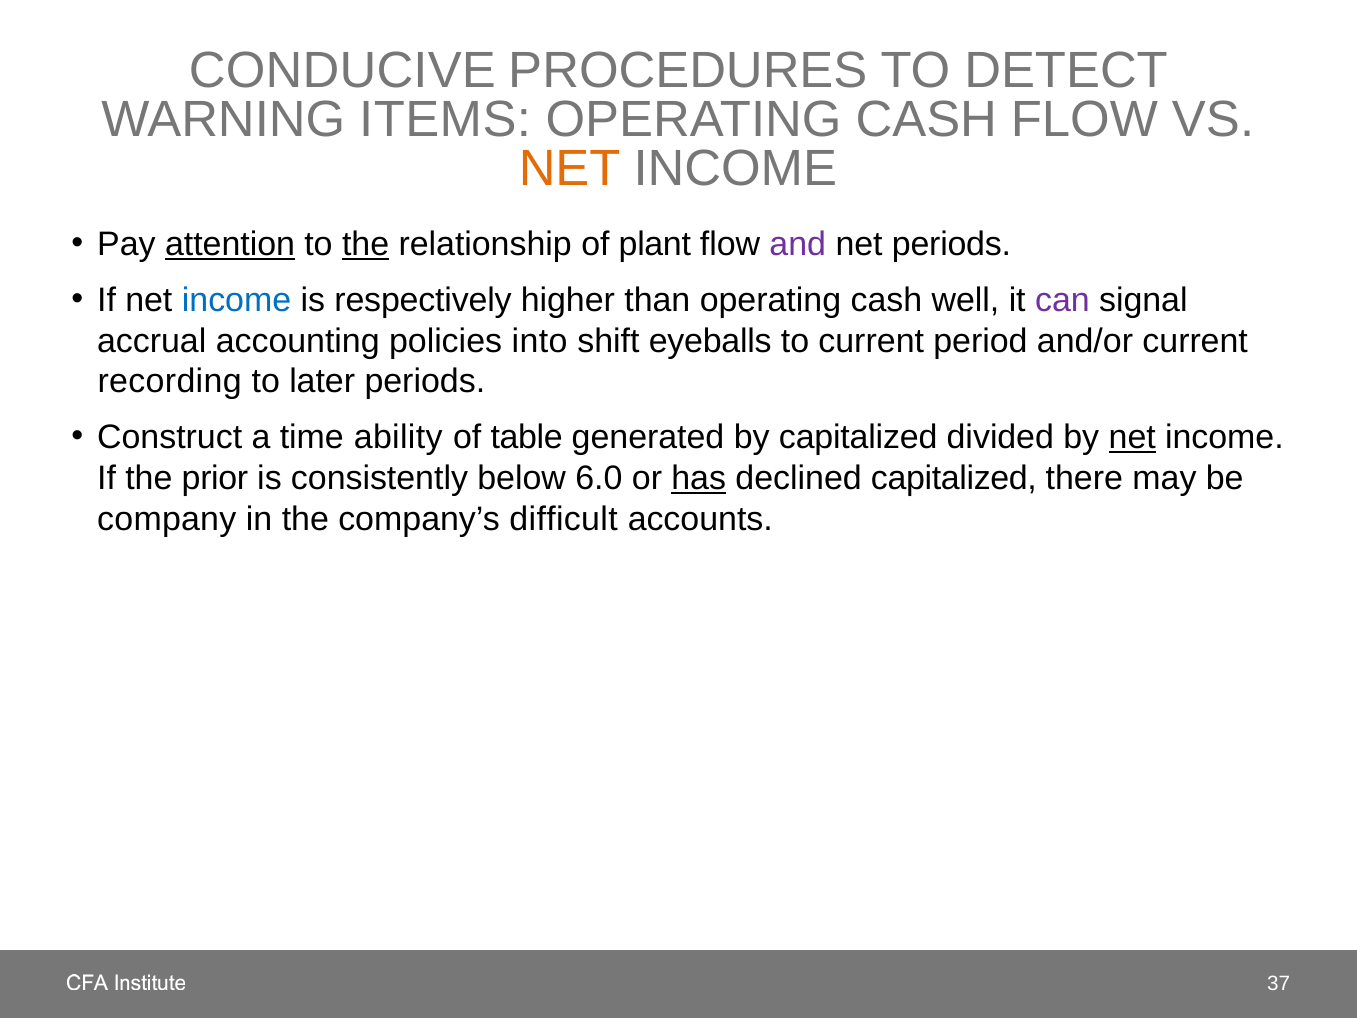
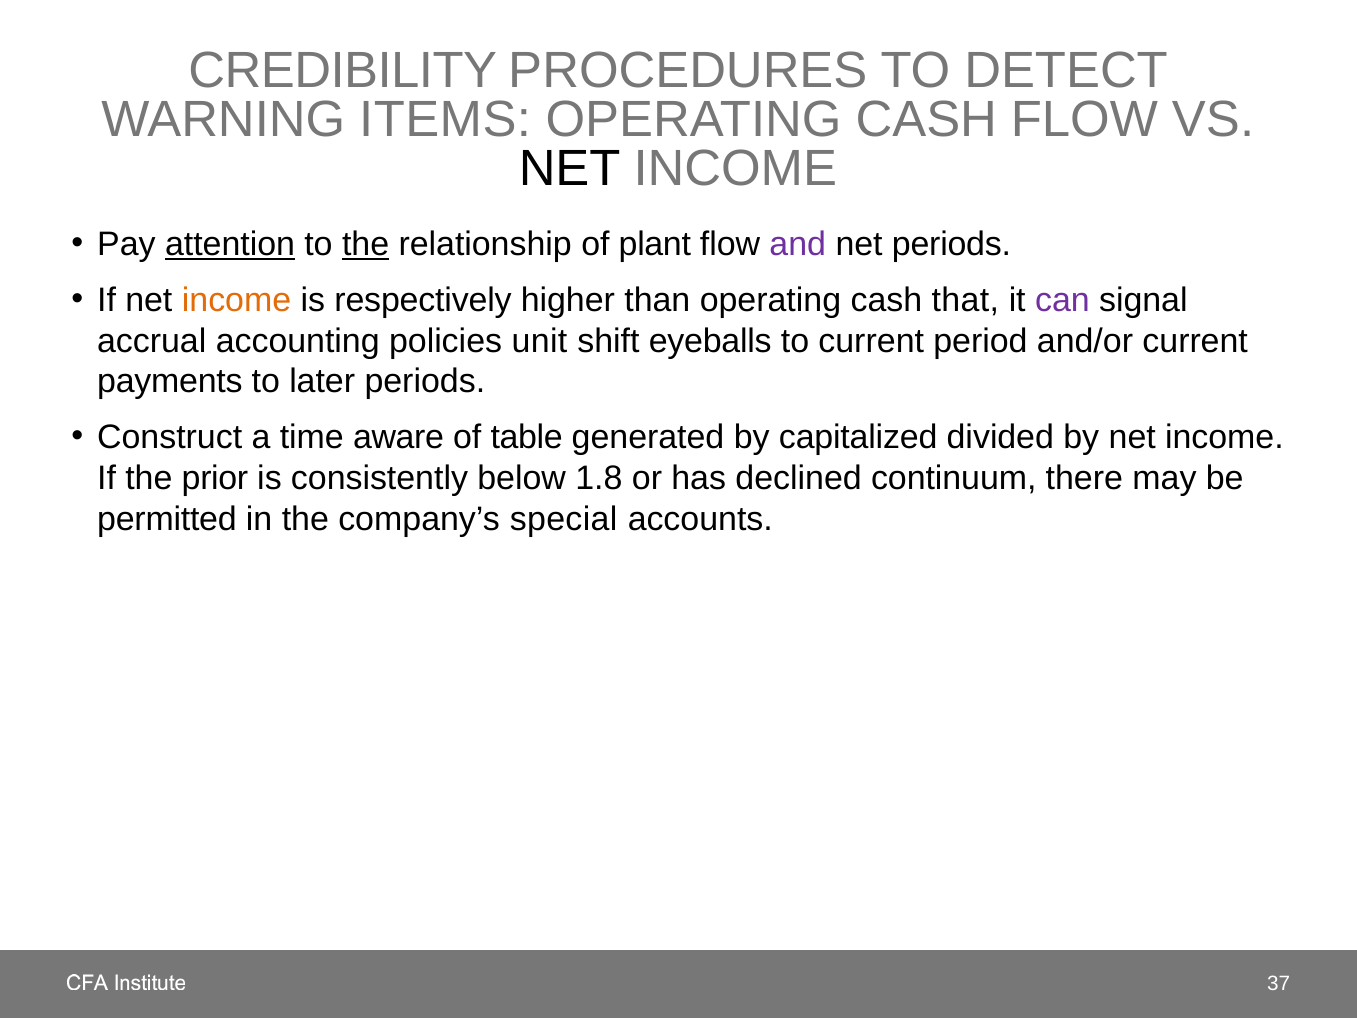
CONDUCIVE: CONDUCIVE -> CREDIBILITY
NET at (570, 169) colour: orange -> black
income at (237, 300) colour: blue -> orange
well: well -> that
into: into -> unit
recording: recording -> payments
ability: ability -> aware
net at (1132, 437) underline: present -> none
6.0: 6.0 -> 1.8
has underline: present -> none
declined capitalized: capitalized -> continuum
company: company -> permitted
difficult: difficult -> special
